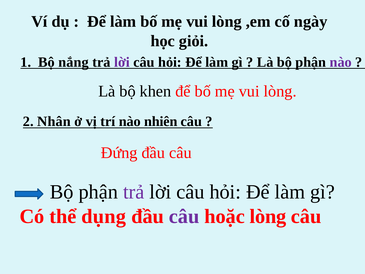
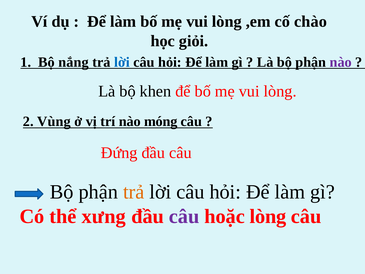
ngày: ngày -> chào
lời at (122, 62) colour: purple -> blue
Nhân: Nhân -> Vùng
nhiên: nhiên -> móng
trả at (134, 192) colour: purple -> orange
dụng: dụng -> xưng
